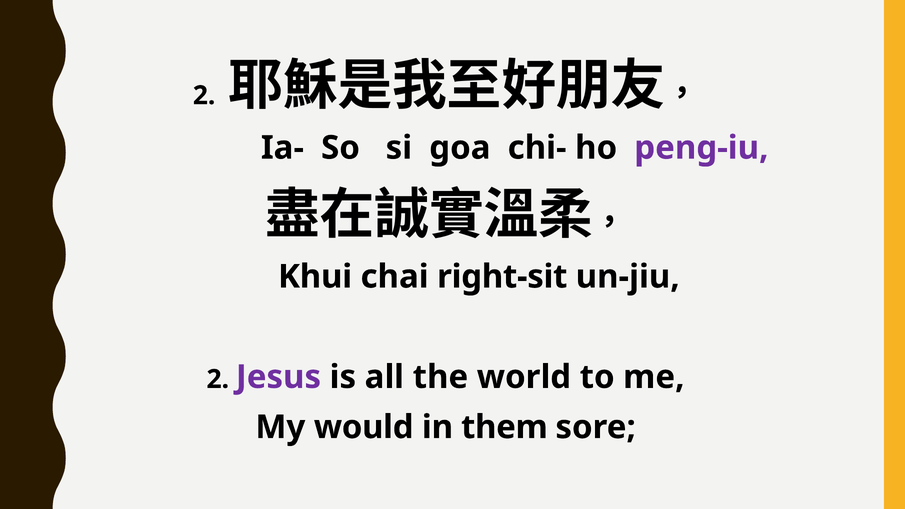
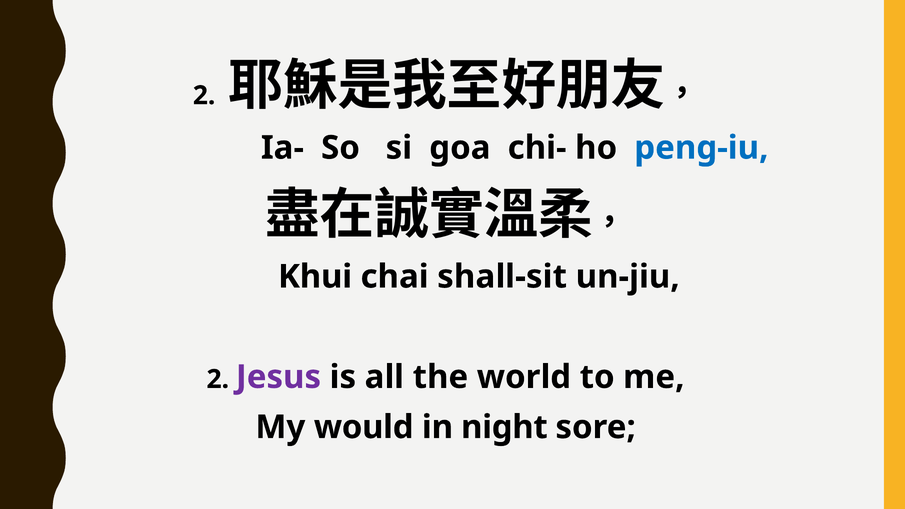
peng-iu colour: purple -> blue
right-sit: right-sit -> shall-sit
them: them -> night
